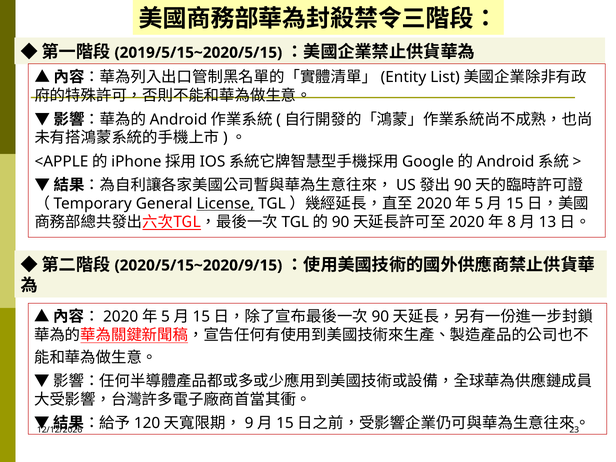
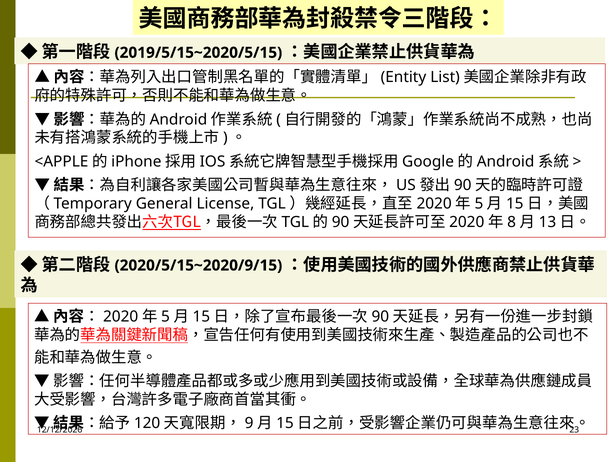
License underline: present -> none
